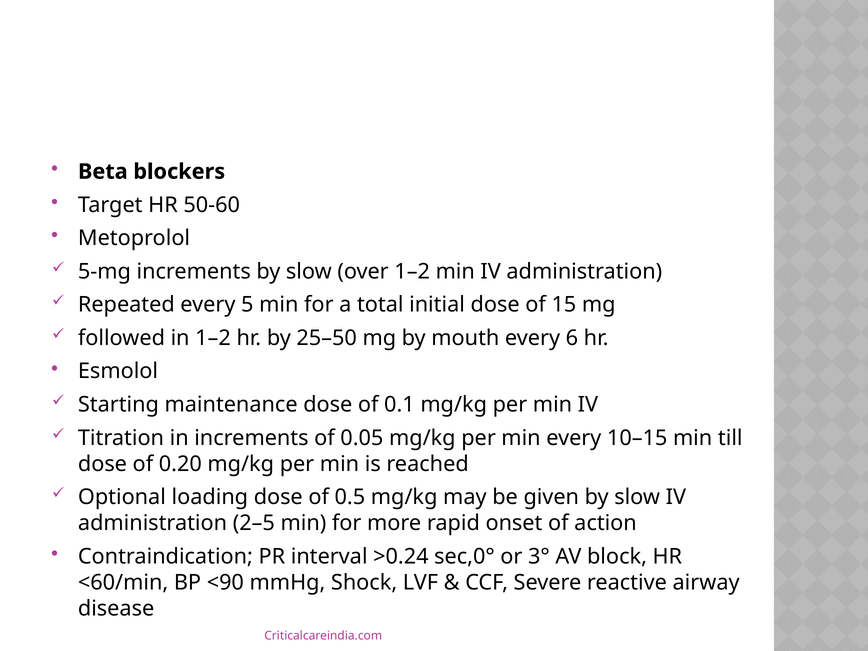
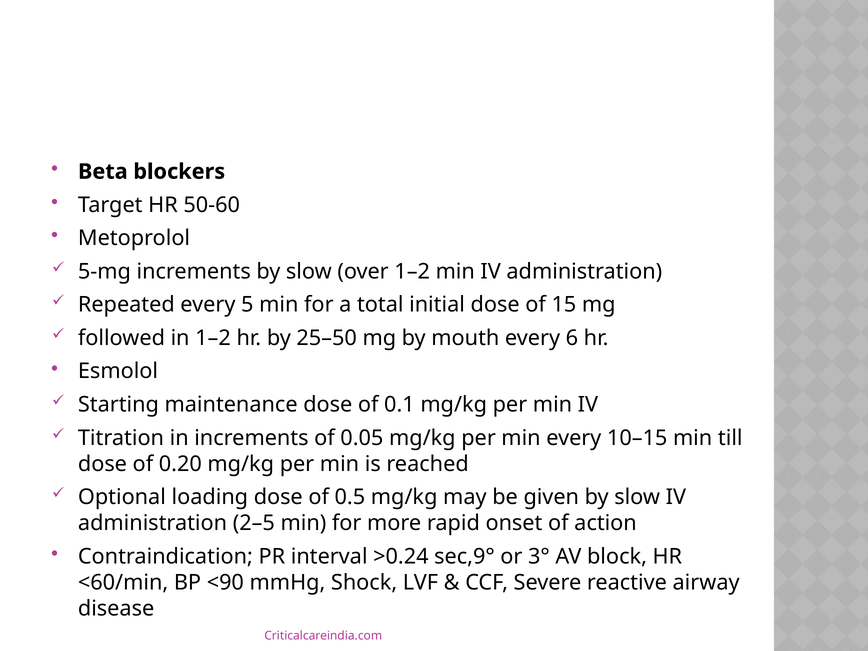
sec,0°: sec,0° -> sec,9°
